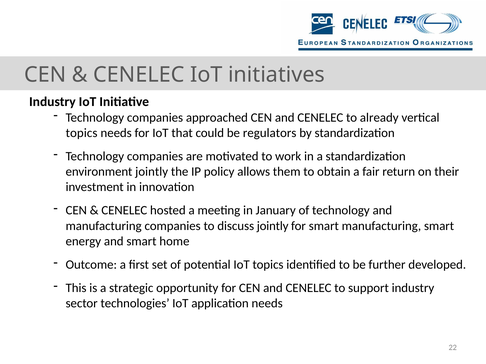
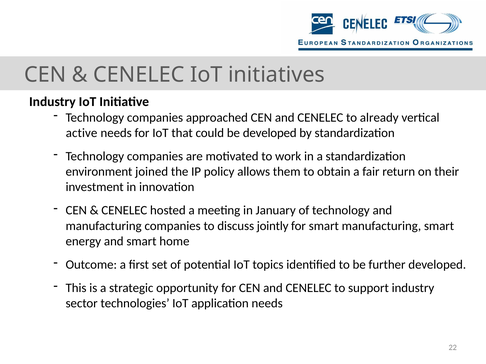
topics at (82, 133): topics -> active
be regulators: regulators -> developed
environment jointly: jointly -> joined
